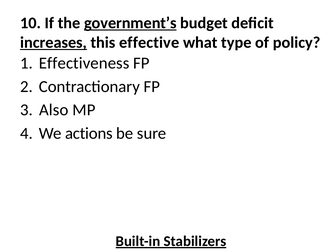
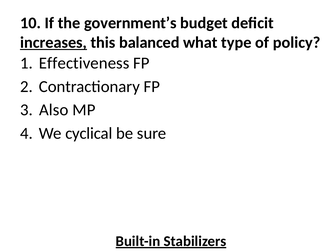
government’s underline: present -> none
effective: effective -> balanced
actions: actions -> cyclical
